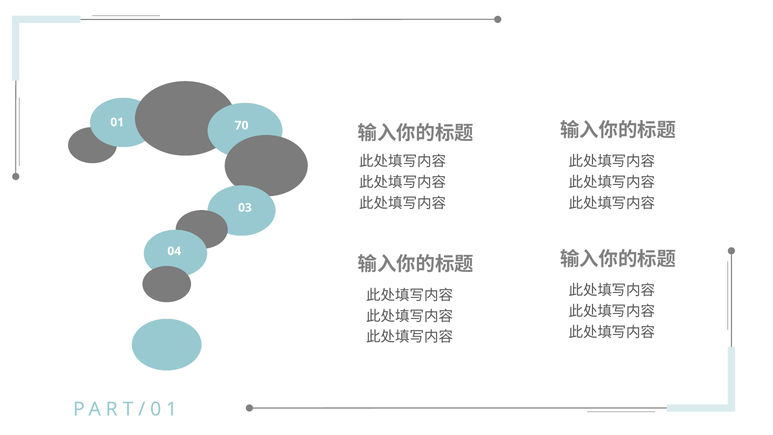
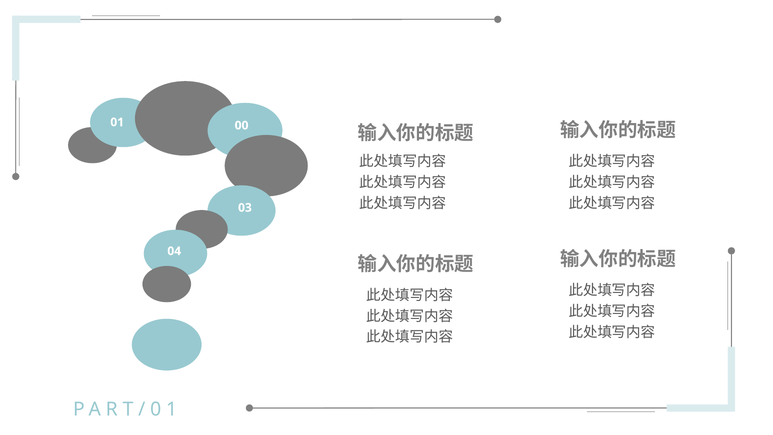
70: 70 -> 00
